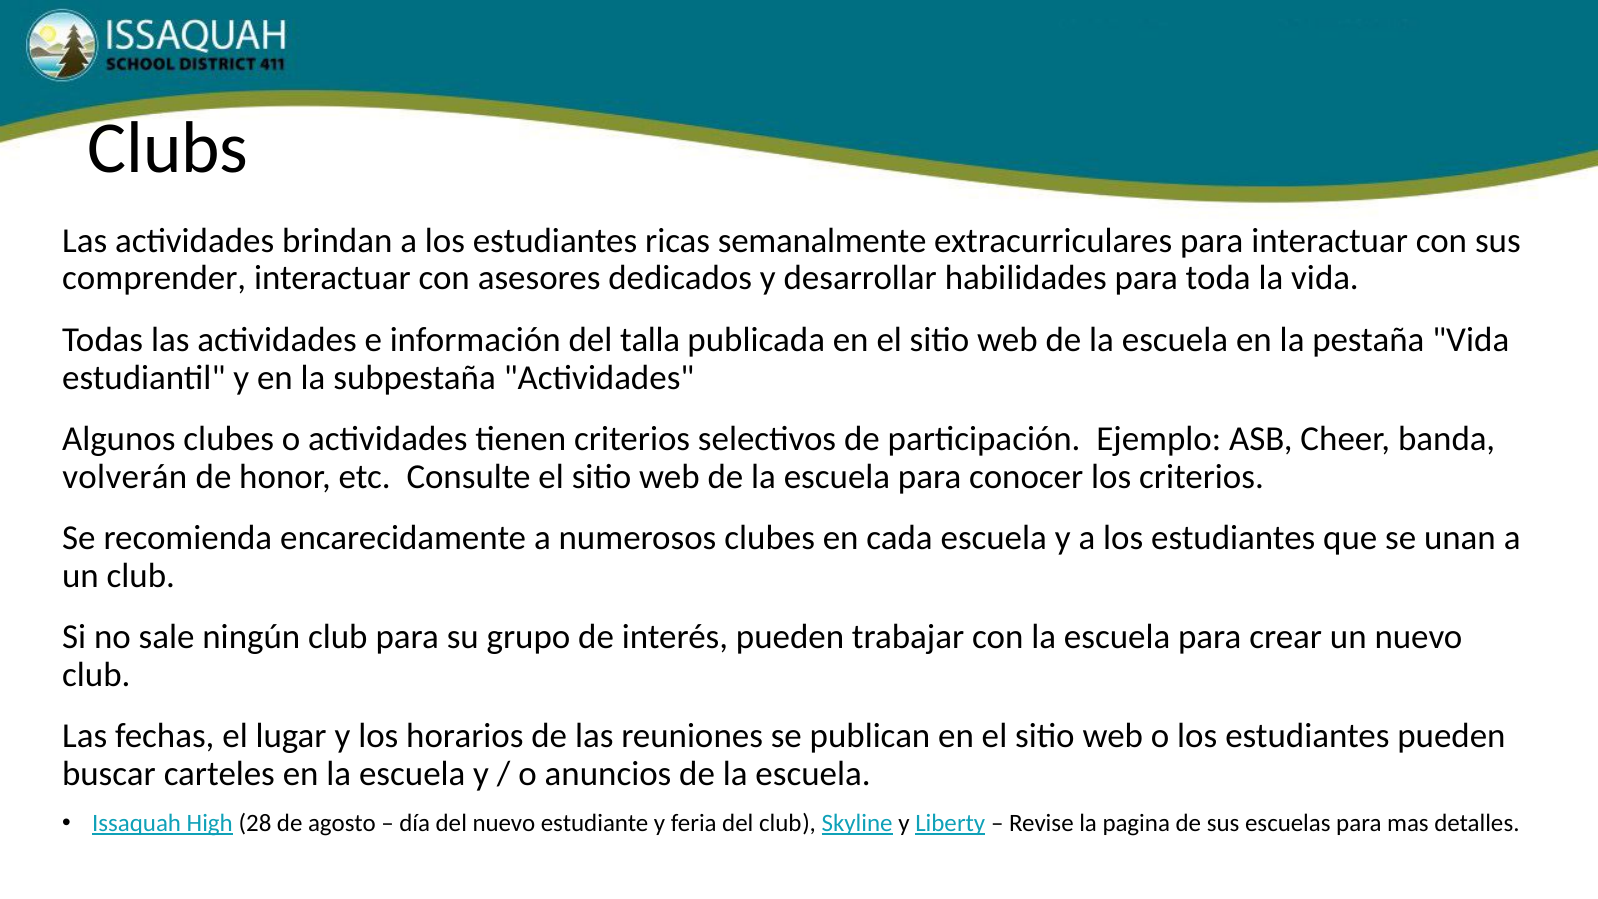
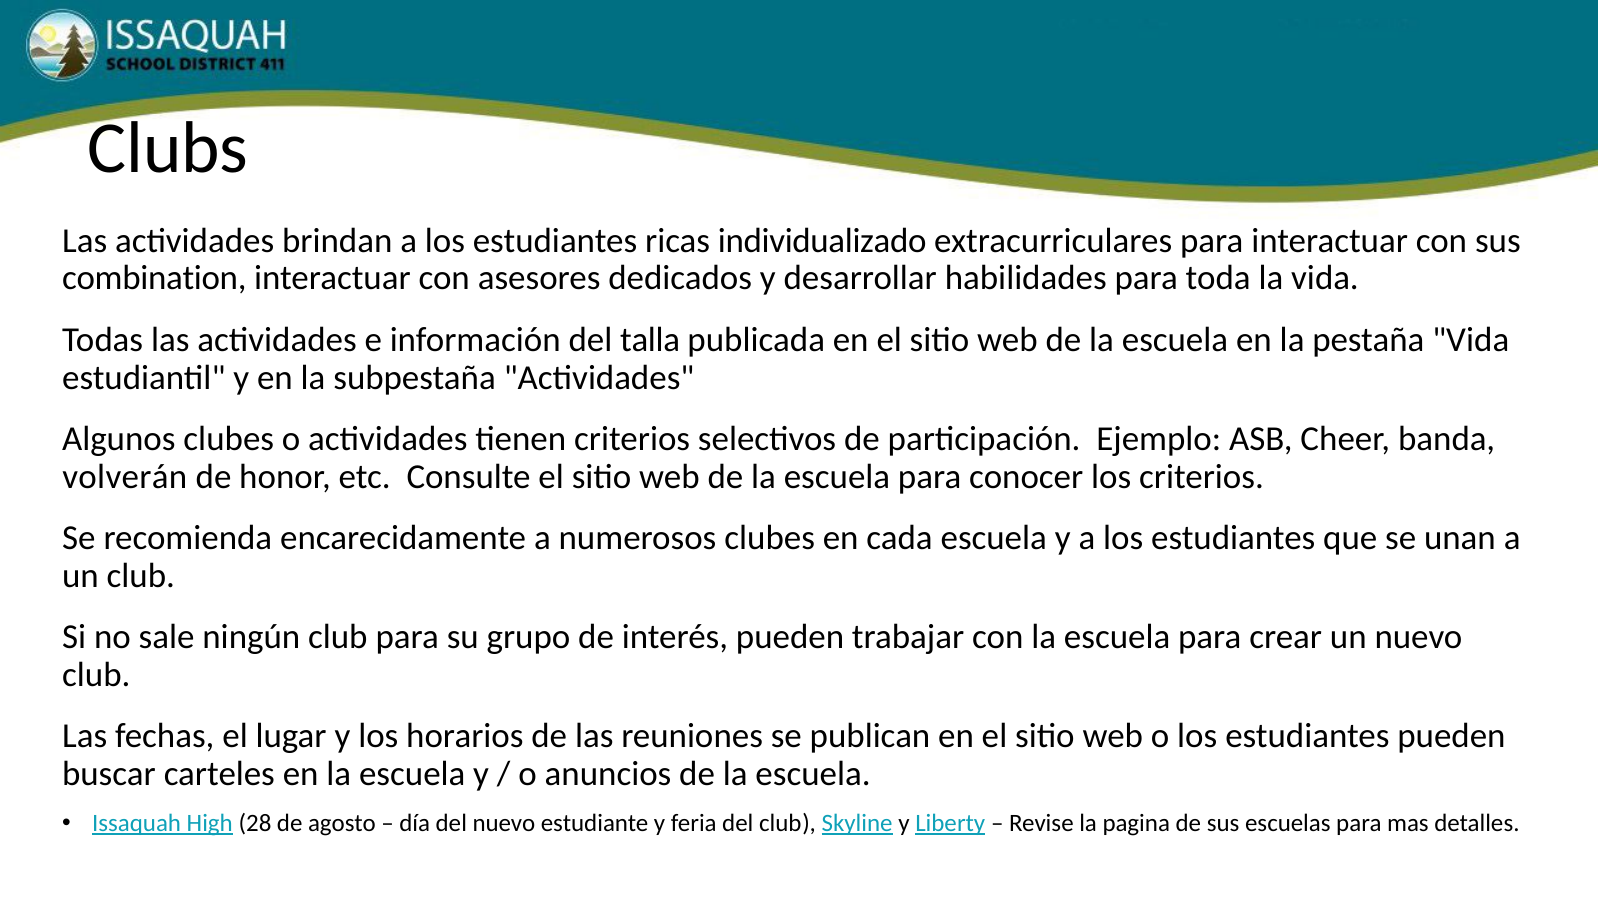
semanalmente: semanalmente -> individualizado
comprender: comprender -> combination
